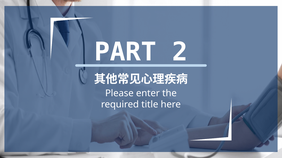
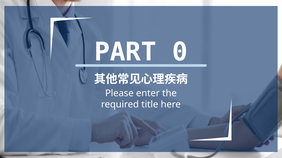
2: 2 -> 0
